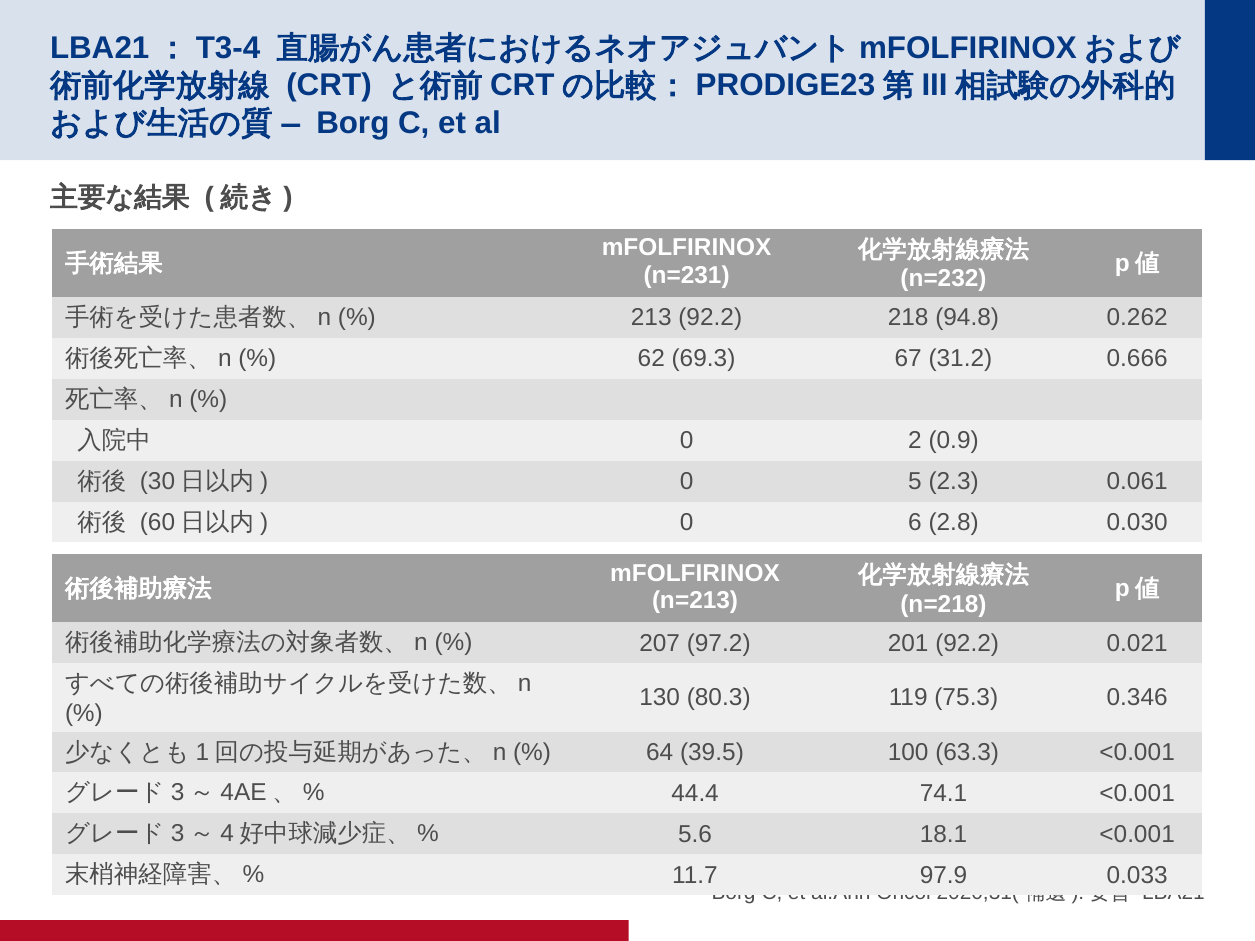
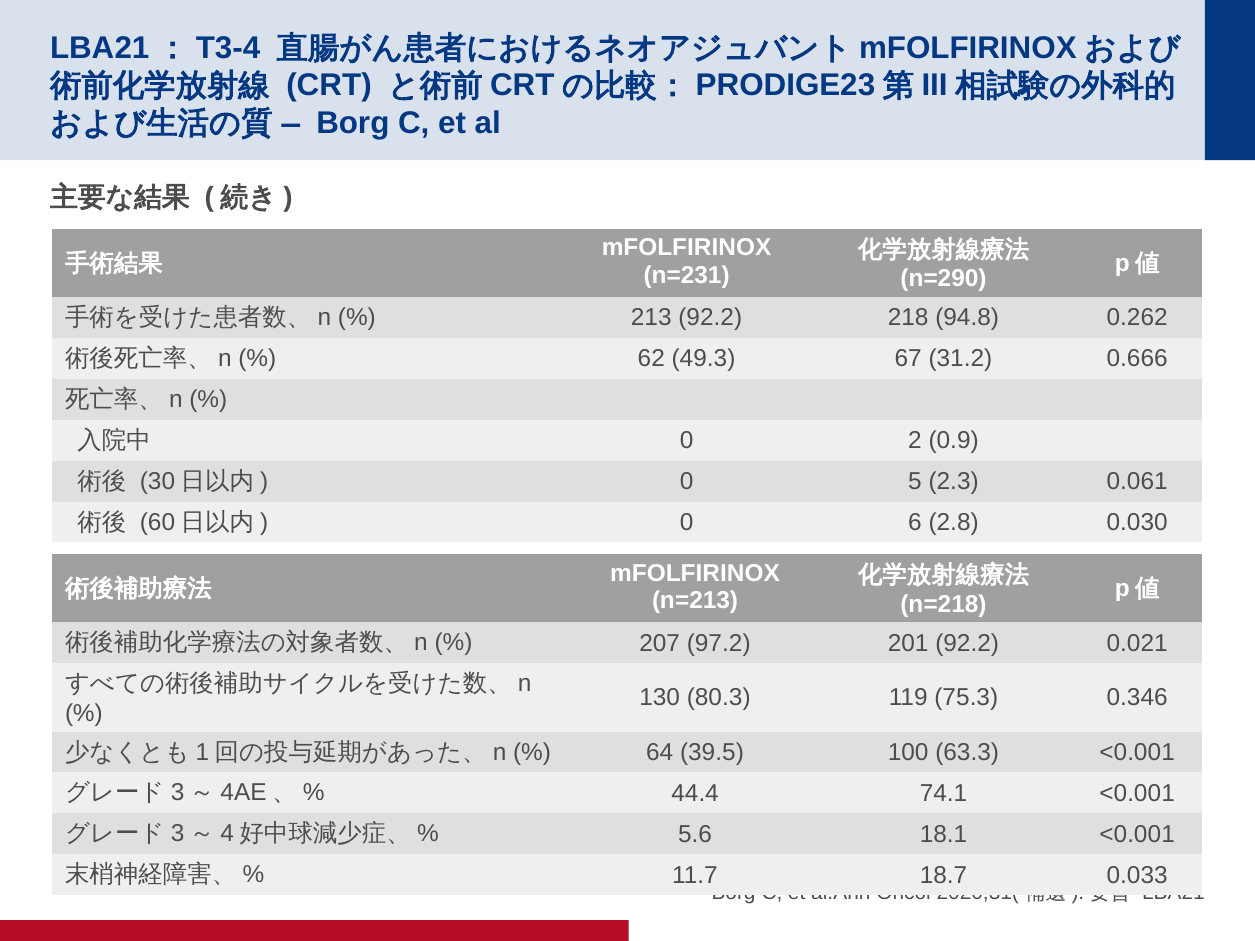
n=232: n=232 -> n=290
69.3: 69.3 -> 49.3
97.9: 97.9 -> 18.7
